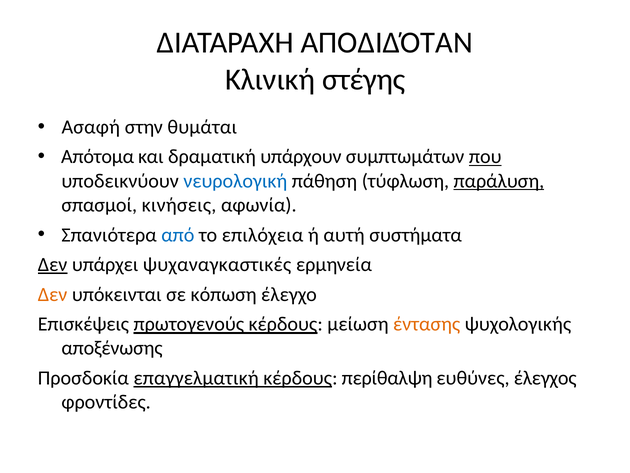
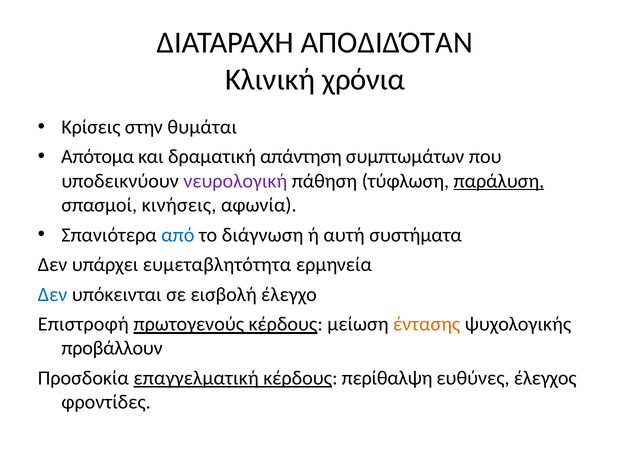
στέγης: στέγης -> χρόνια
Ασαφή: Ασαφή -> Κρίσεις
υπάρχουν: υπάρχουν -> απάντηση
που underline: present -> none
νευρολογική colour: blue -> purple
επιλόχεια: επιλόχεια -> διάγνωση
Δεν at (53, 264) underline: present -> none
ψυχαναγκαστικές: ψυχαναγκαστικές -> ευμεταβλητότητα
Δεν at (53, 294) colour: orange -> blue
κόπωση: κόπωση -> εισβολή
Επισκέψεις: Επισκέψεις -> Επιστροφή
αποξένωσης: αποξένωσης -> προβάλλουν
